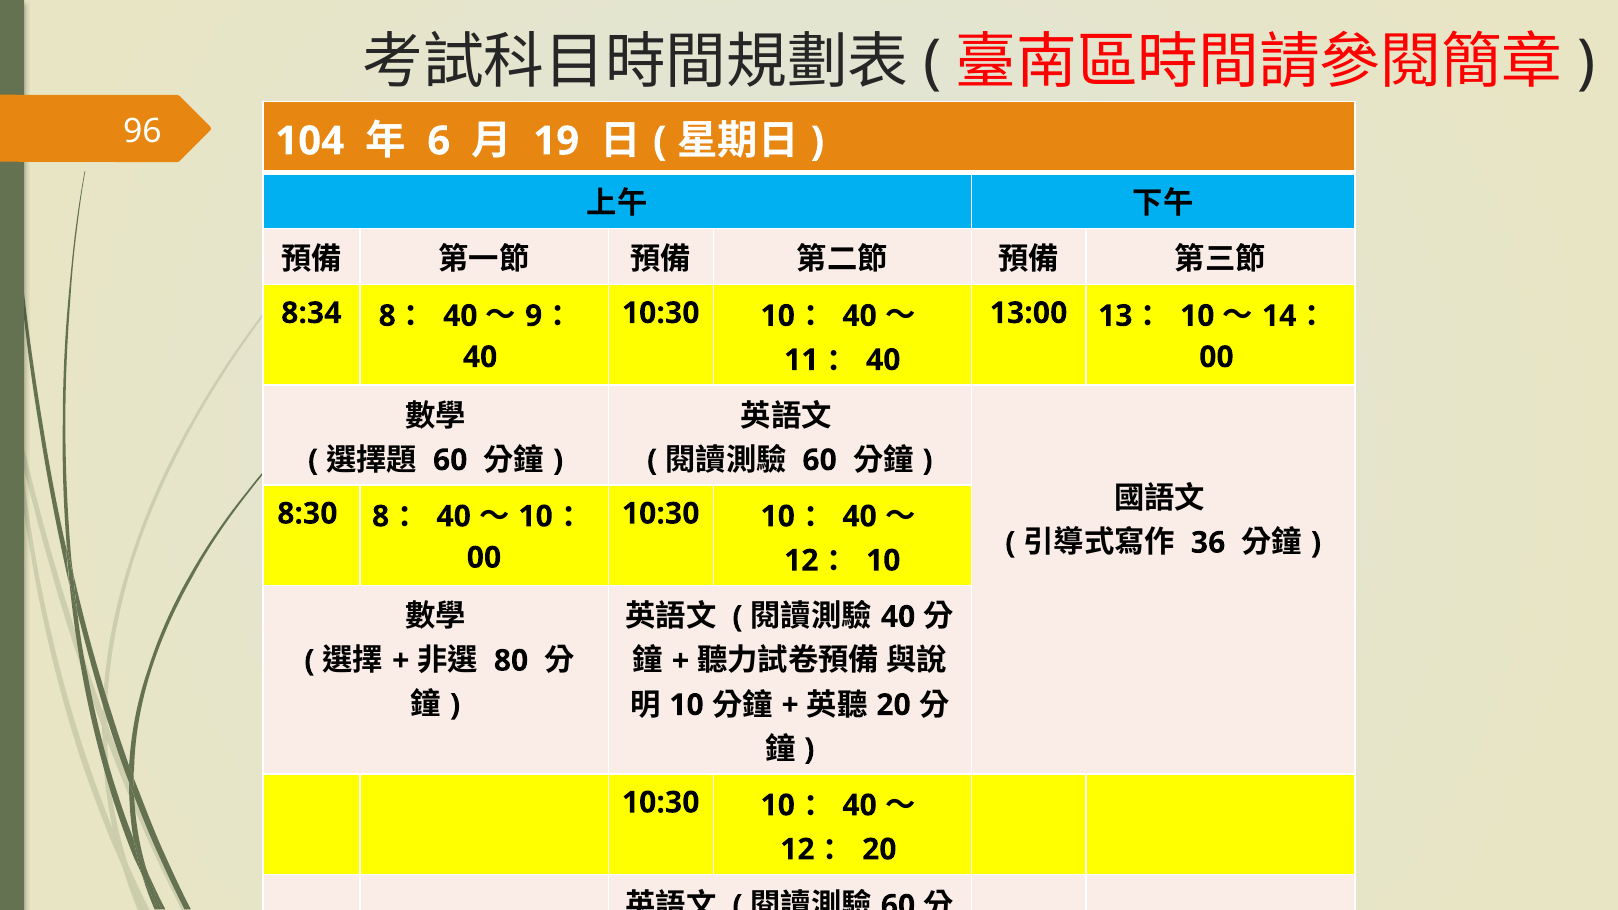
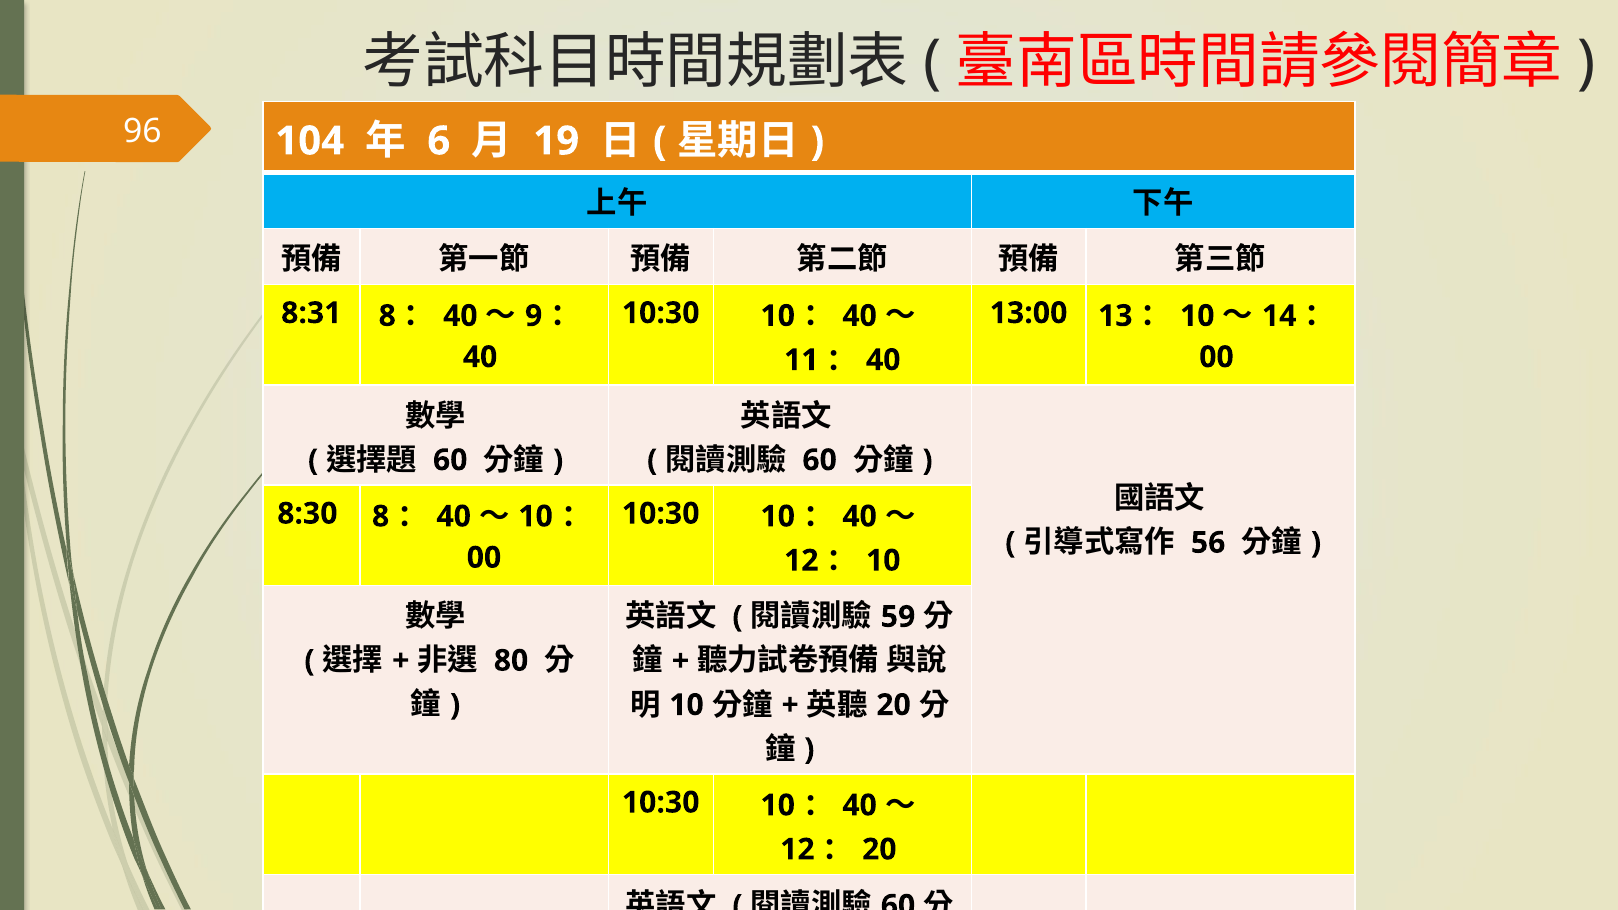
8:34: 8:34 -> 8:31
36: 36 -> 56
40 at (898, 617): 40 -> 59
